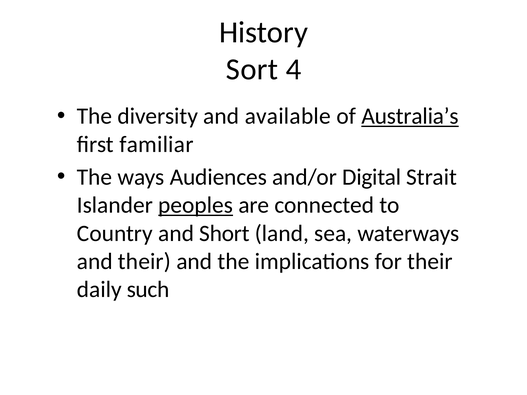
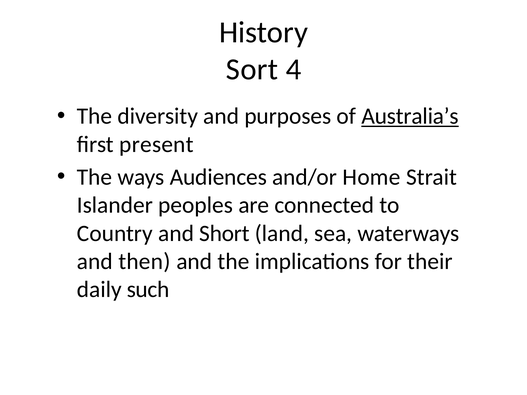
available: available -> purposes
familiar: familiar -> present
Digital: Digital -> Home
peoples underline: present -> none
and their: their -> then
